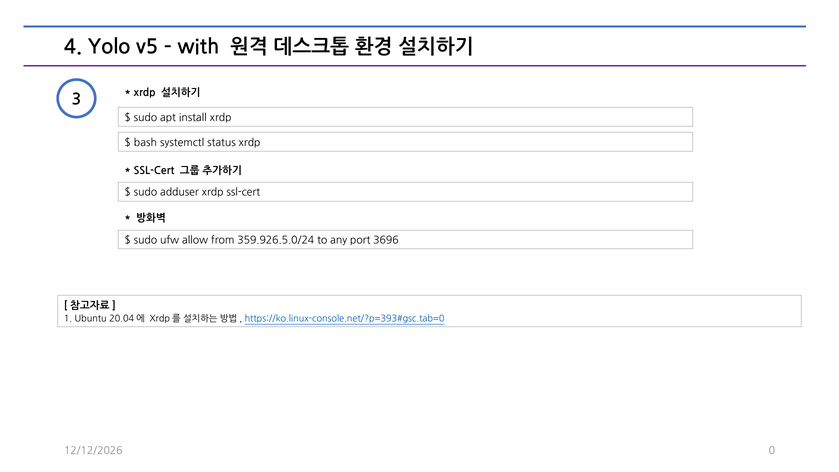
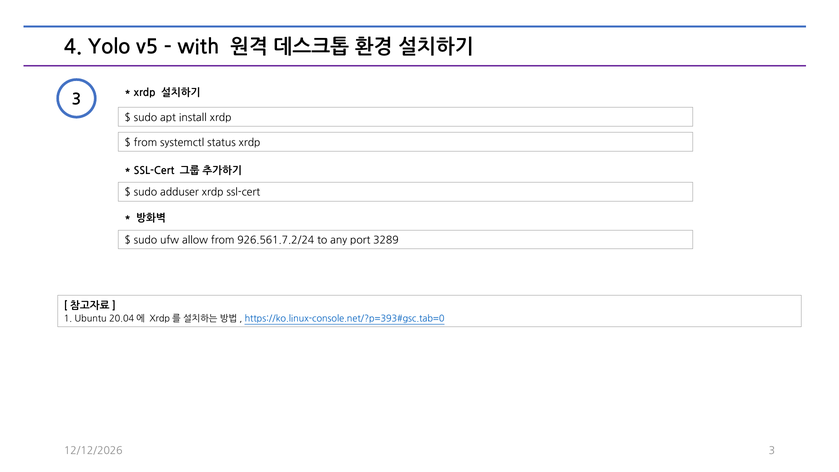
bash at (145, 143): bash -> from
359.926.5.0/24: 359.926.5.0/24 -> 926.561.7.2/24
3696: 3696 -> 3289
0 at (772, 451): 0 -> 3
